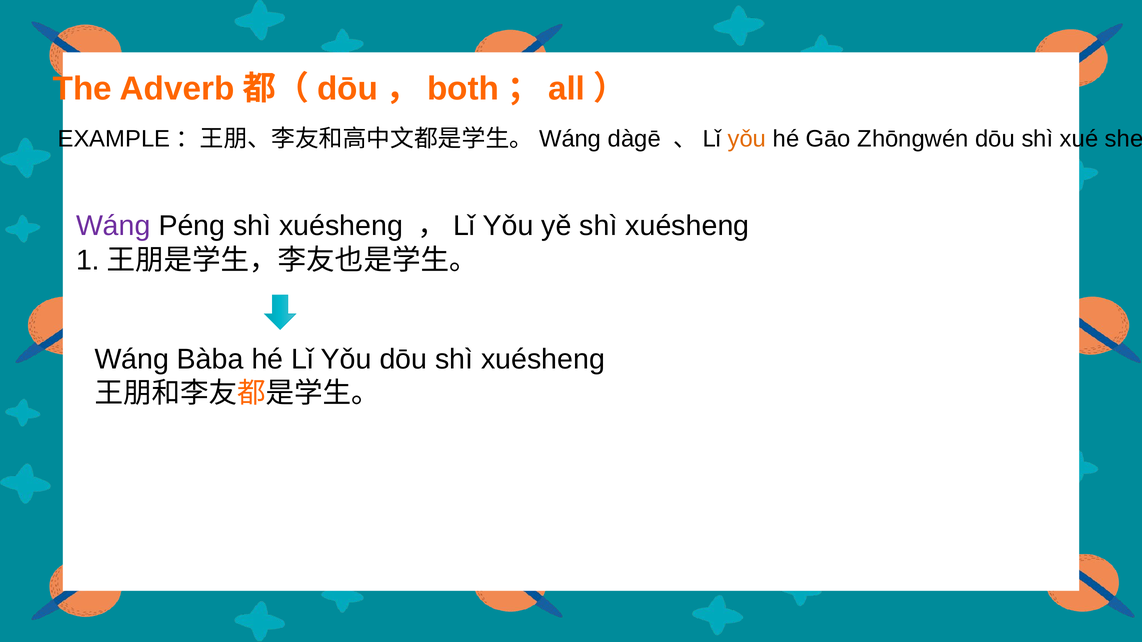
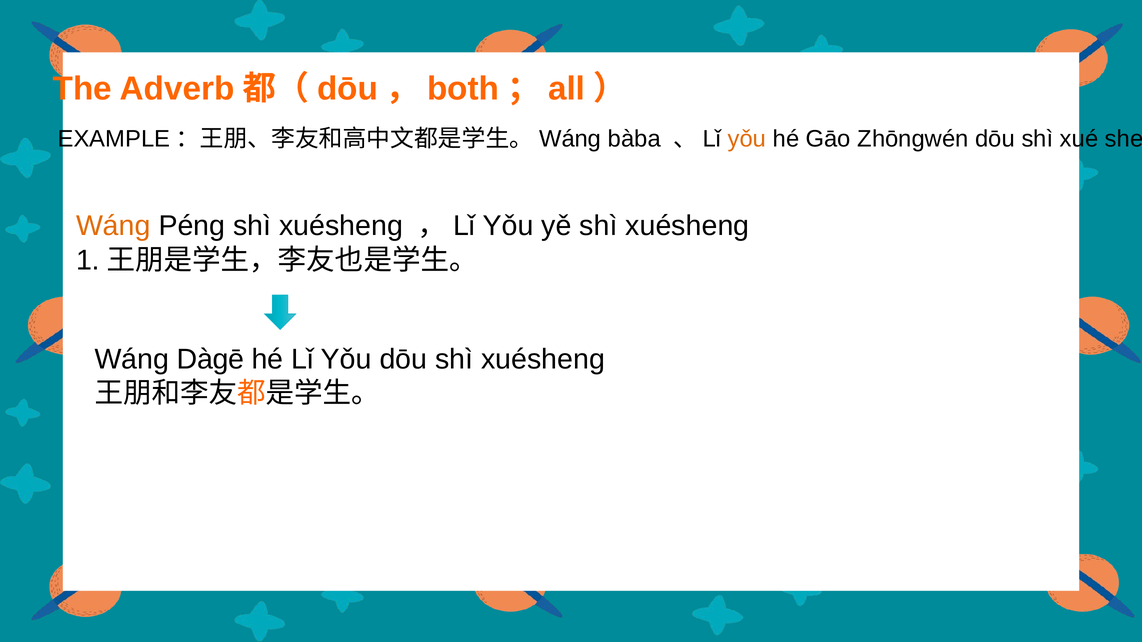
dàgē: dàgē -> bàba
Wáng at (113, 226) colour: purple -> orange
Bàba: Bàba -> Dàgē
